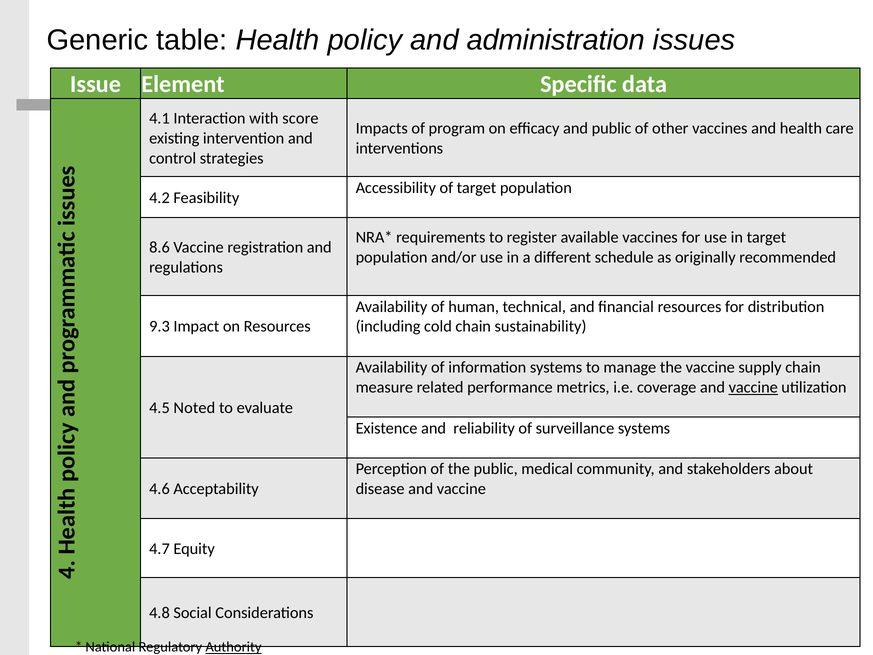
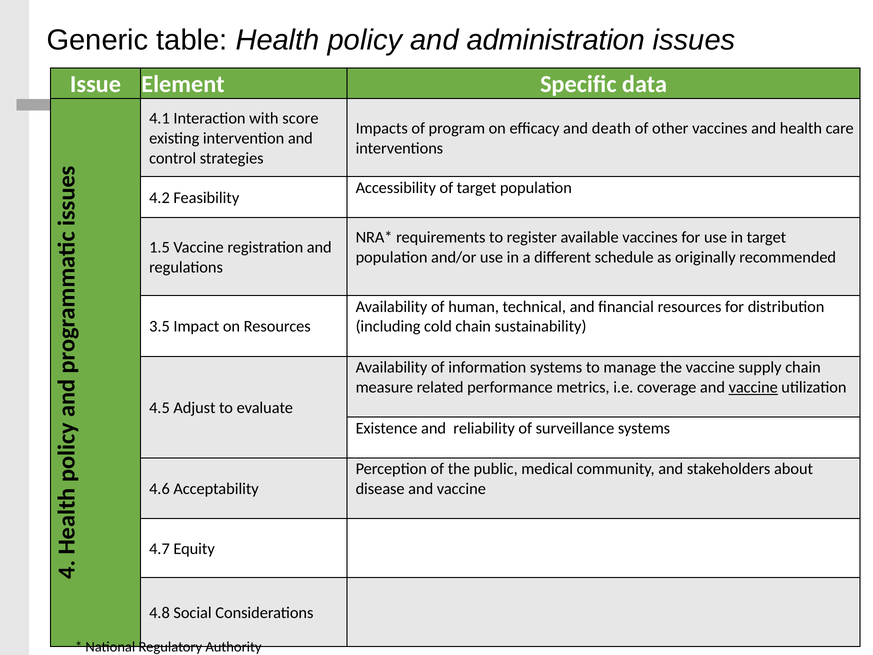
and public: public -> death
8.6: 8.6 -> 1.5
9.3: 9.3 -> 3.5
Noted: Noted -> Adjust
Authority underline: present -> none
